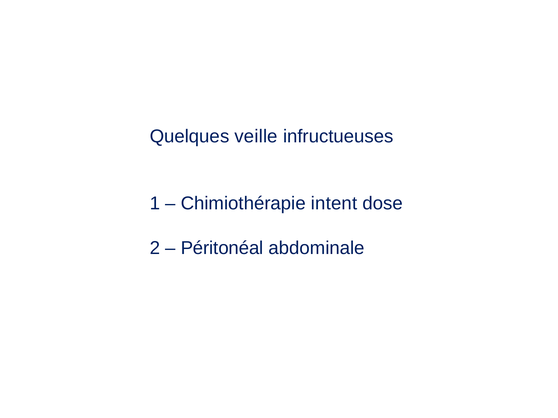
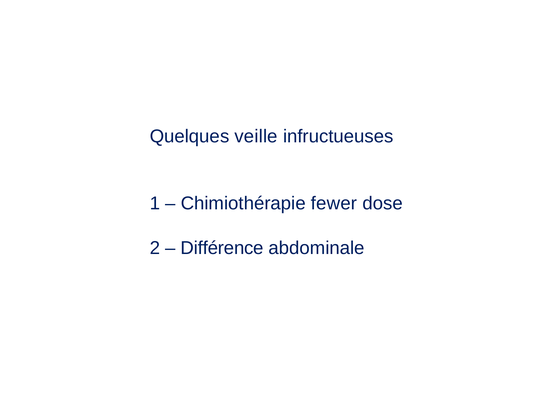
intent: intent -> fewer
Péritonéal: Péritonéal -> Différence
